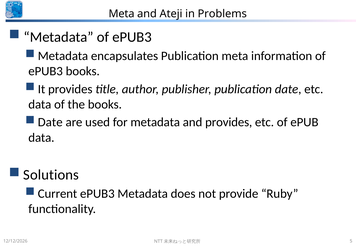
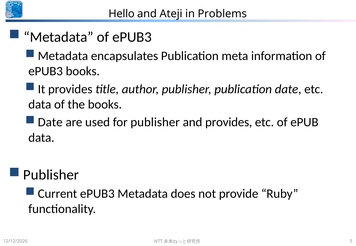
Meta at (122, 14): Meta -> Hello
for metadata: metadata -> publisher
Solutions at (51, 175): Solutions -> Publisher
